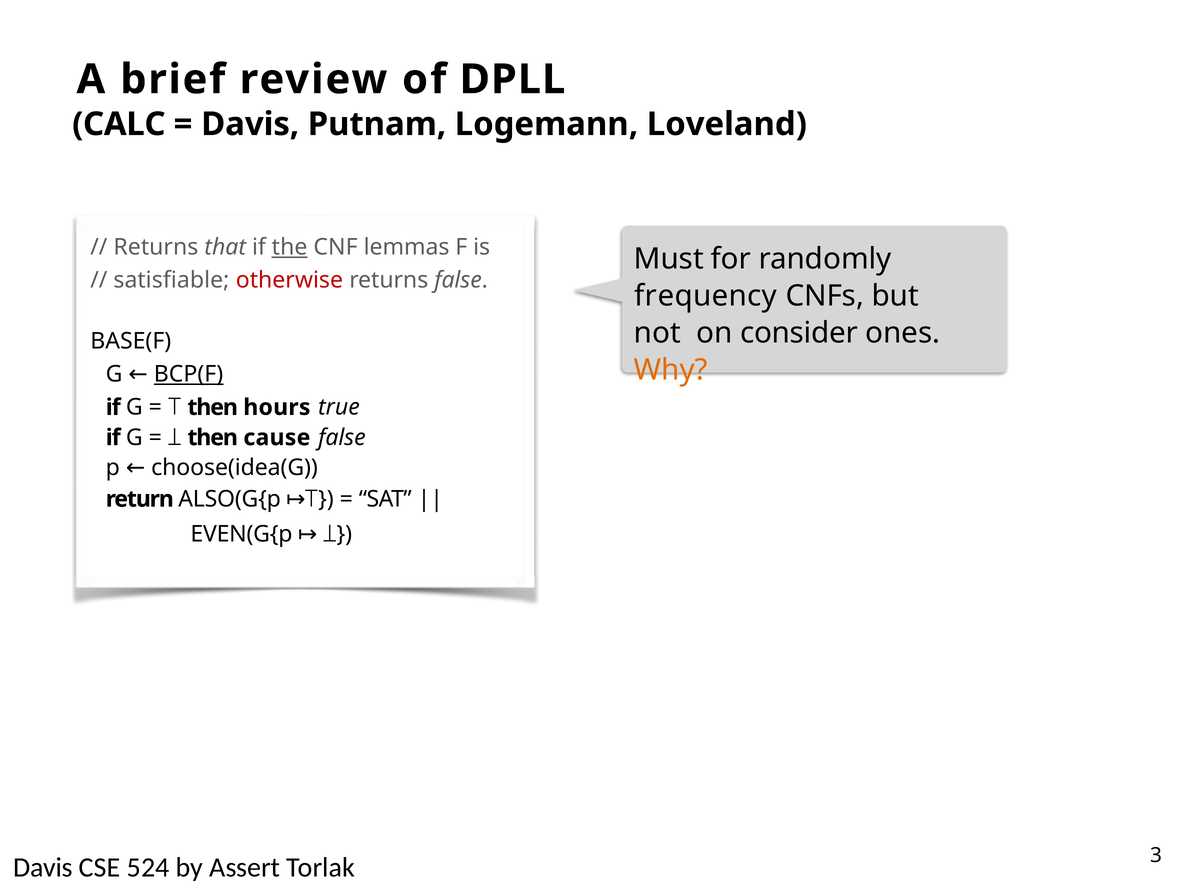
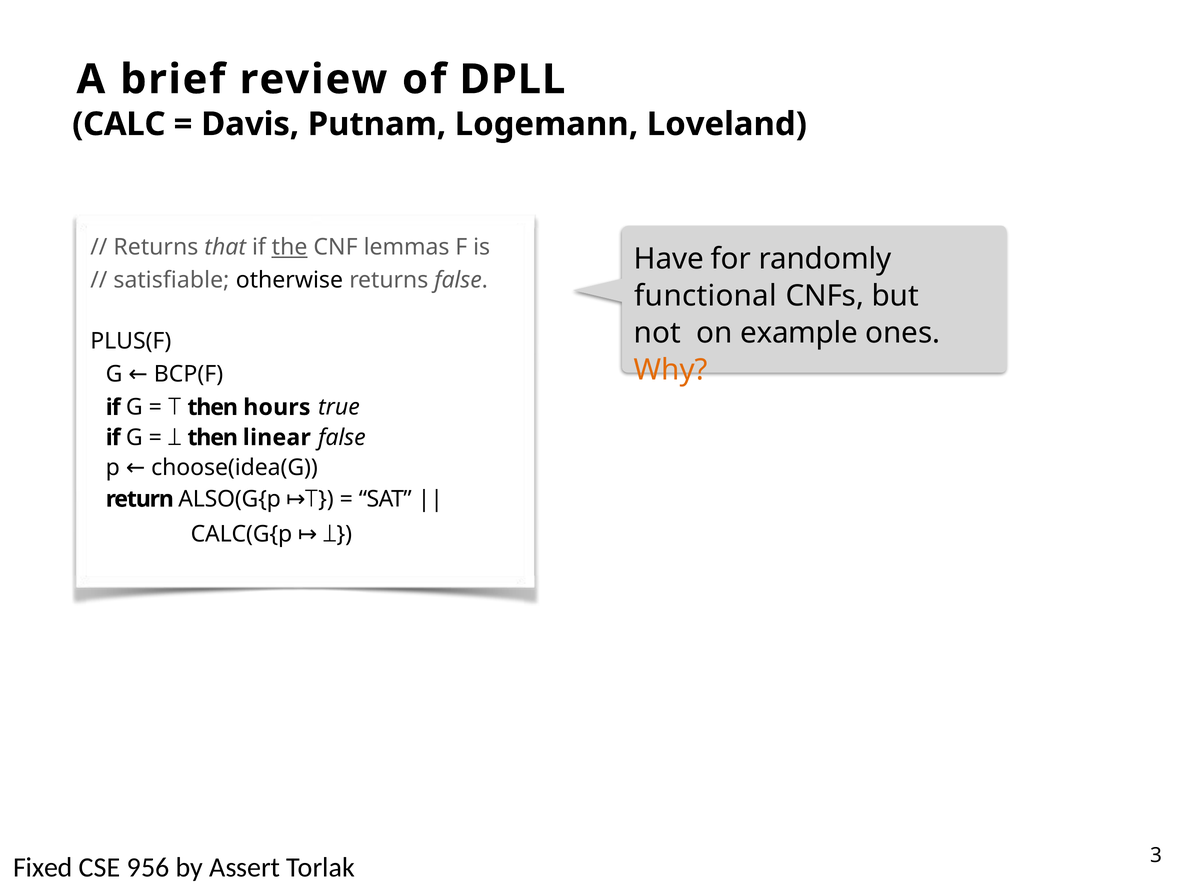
Must: Must -> Have
otherwise colour: red -> black
frequency: frequency -> functional
consider: consider -> example
BASE(F: BASE(F -> PLUS(F
BCP(F underline: present -> none
cause: cause -> linear
EVEN(G{p: EVEN(G{p -> CALC(G{p
Davis at (43, 868): Davis -> Fixed
524: 524 -> 956
